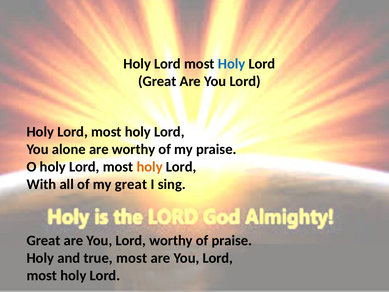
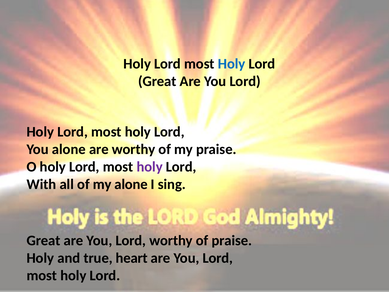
holy at (150, 167) colour: orange -> purple
my great: great -> alone
true most: most -> heart
